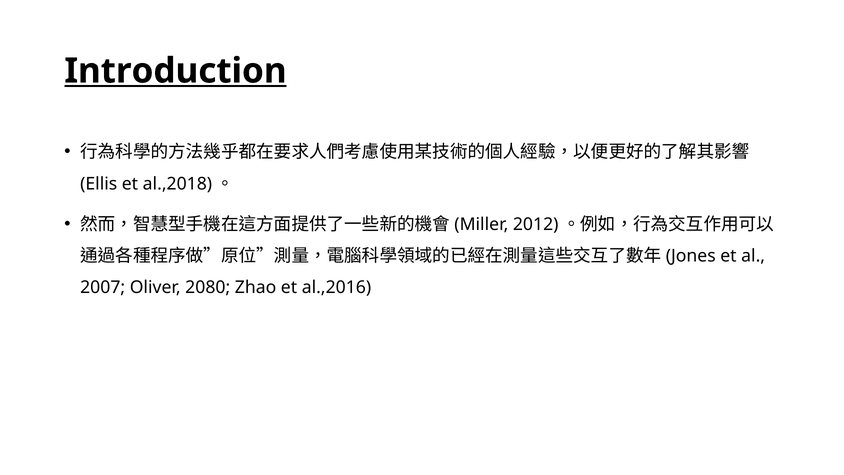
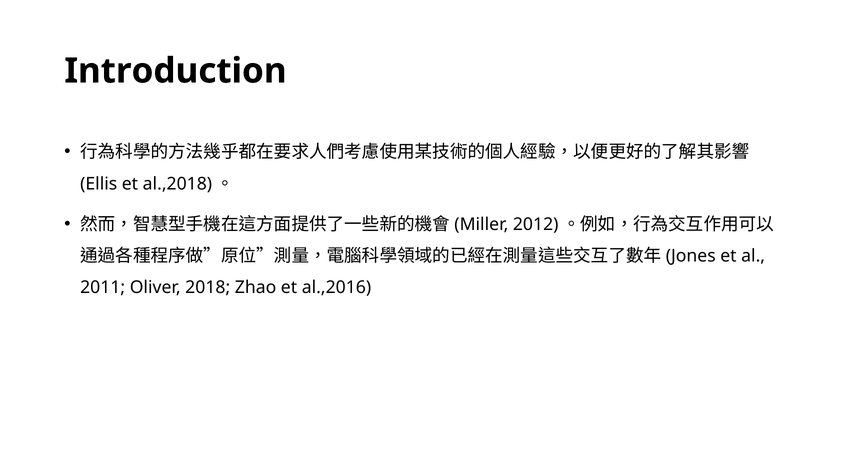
Introduction underline: present -> none
2007: 2007 -> 2011
2080: 2080 -> 2018
